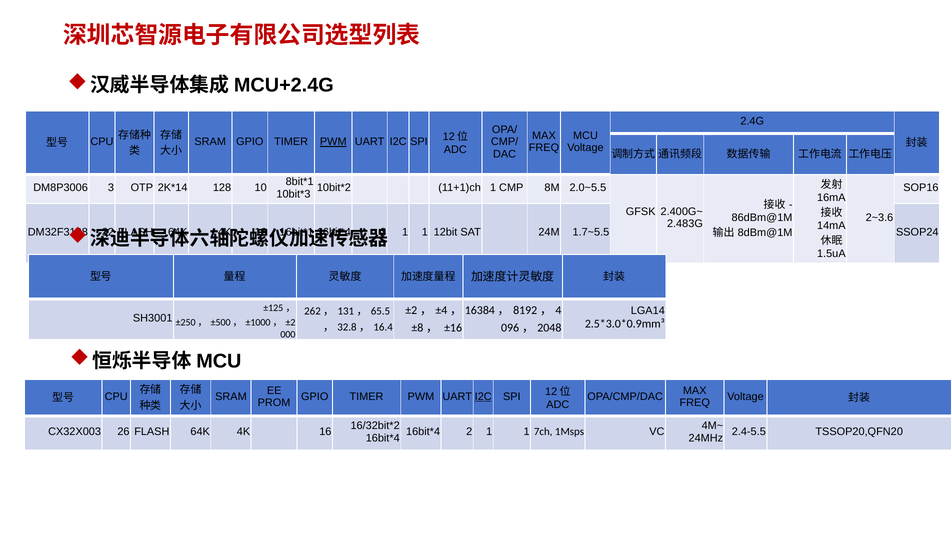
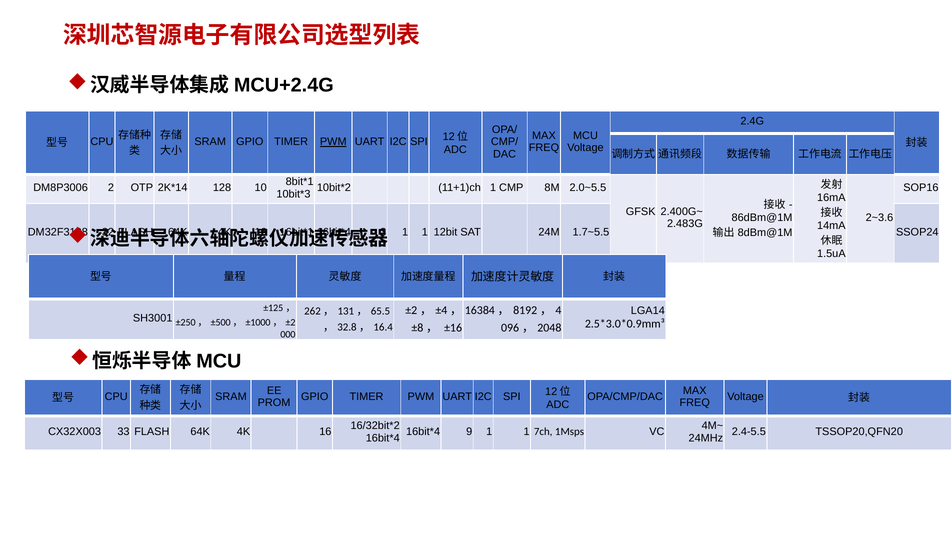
DM8P3006 3: 3 -> 2
I2C at (483, 396) underline: present -> none
26: 26 -> 33
2: 2 -> 9
